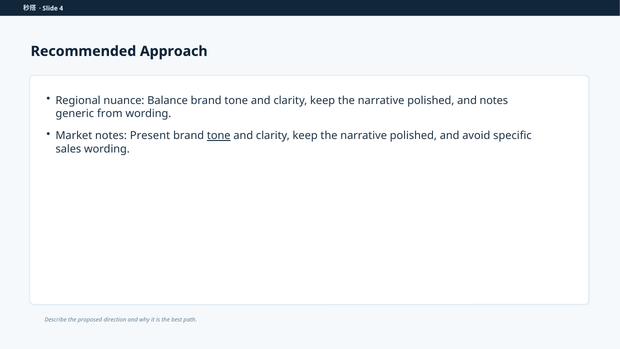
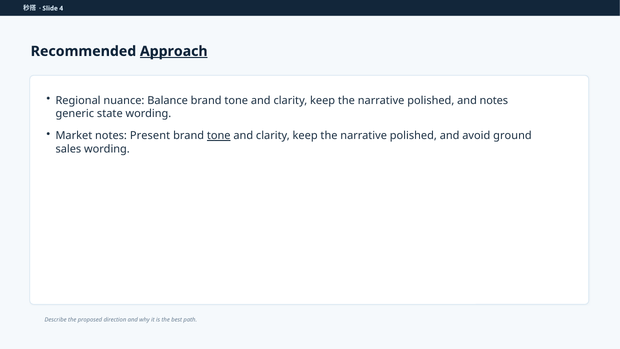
Approach underline: none -> present
from: from -> state
specific: specific -> ground
